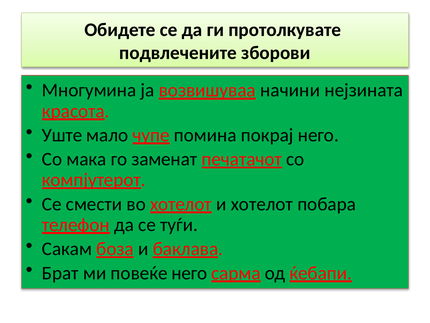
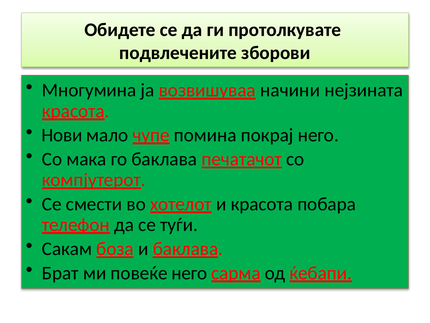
Уште: Уште -> Нови
го заменат: заменат -> баклава
и хотелот: хотелот -> красота
